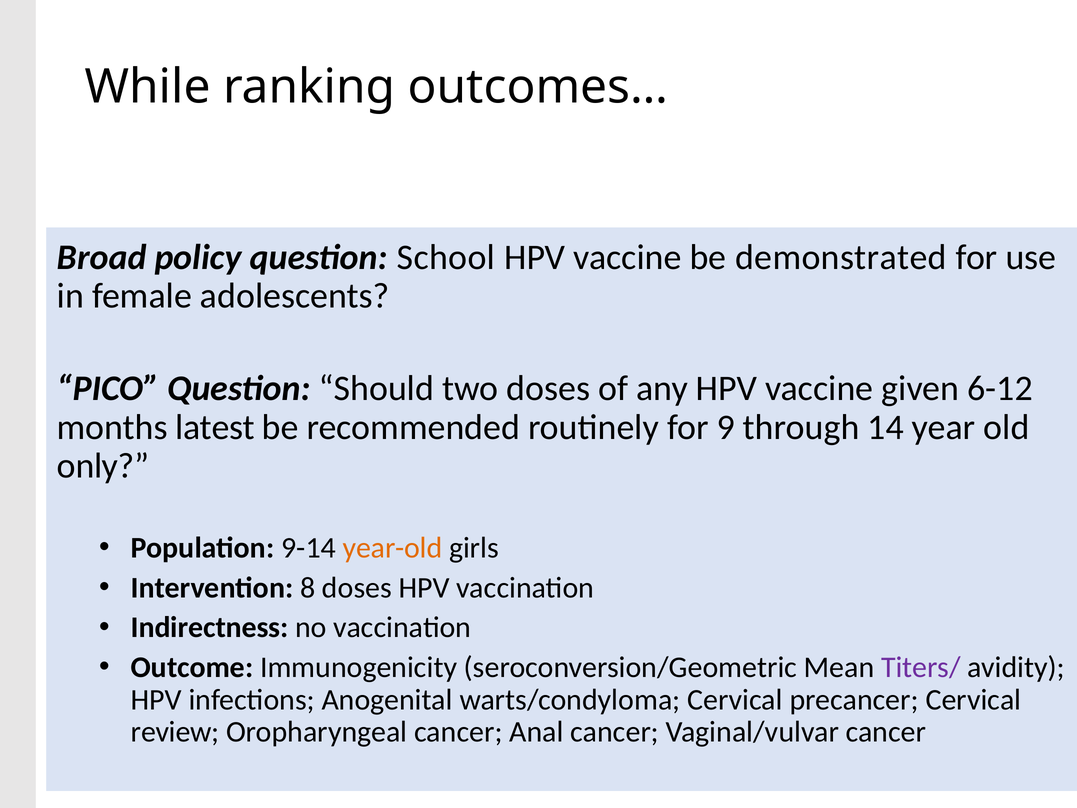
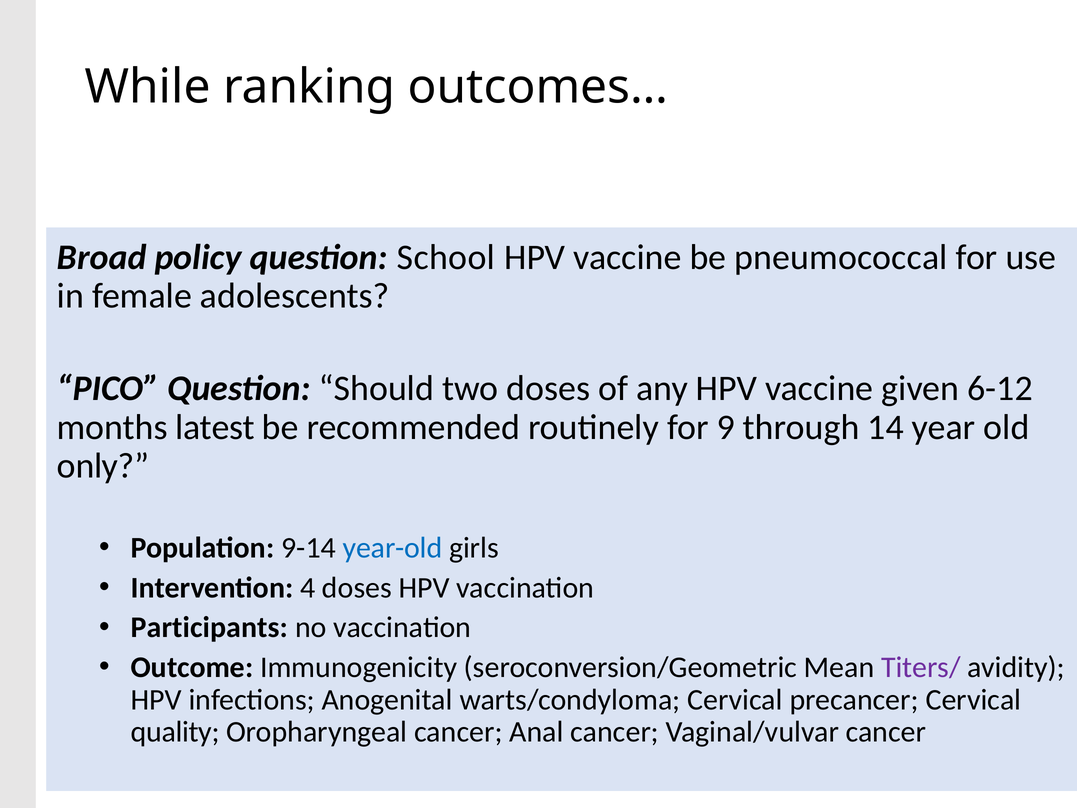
demonstrated: demonstrated -> pneumococcal
year-old colour: orange -> blue
8: 8 -> 4
Indirectness: Indirectness -> Participants
review: review -> quality
